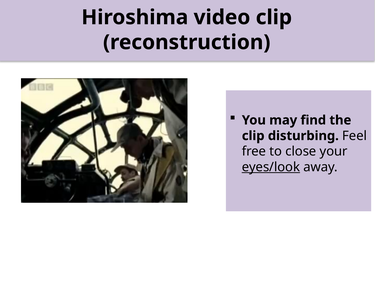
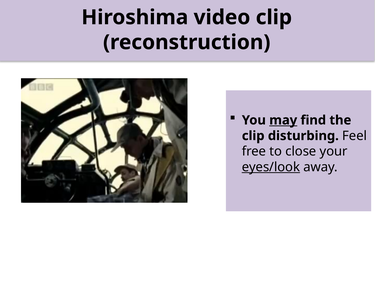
may underline: none -> present
